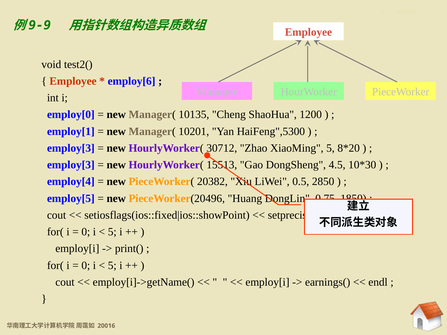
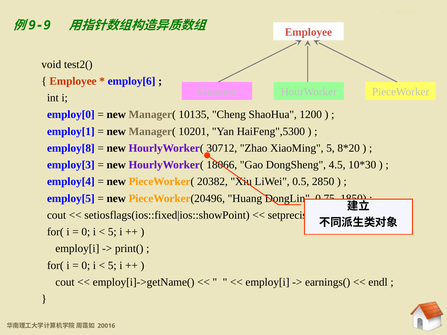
employ[3 at (71, 148): employ[3 -> employ[8
15513: 15513 -> 18066
